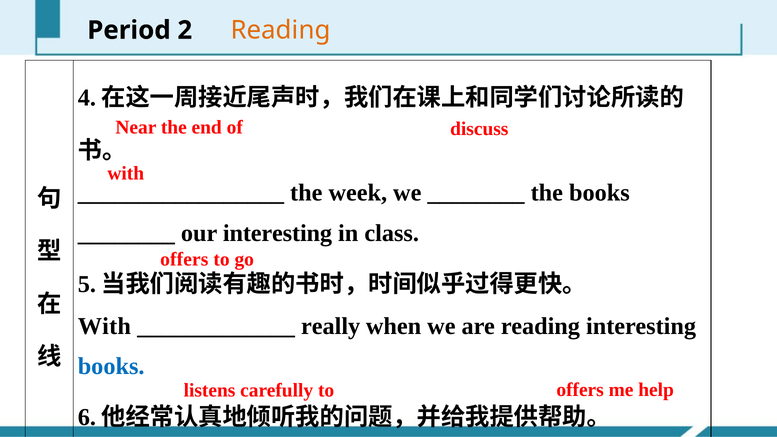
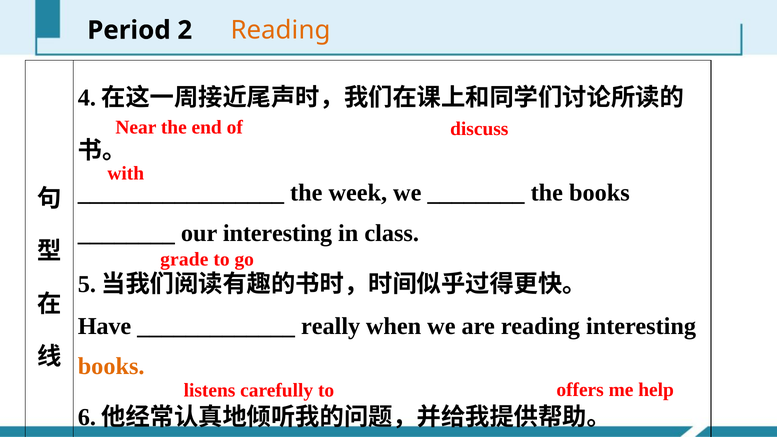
offers at (184, 259): offers -> grade
With at (104, 326): With -> Have
books at (111, 367) colour: blue -> orange
